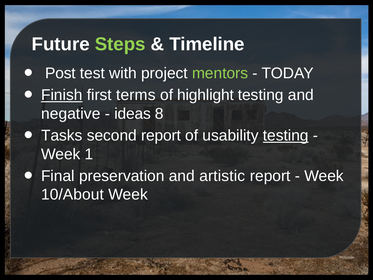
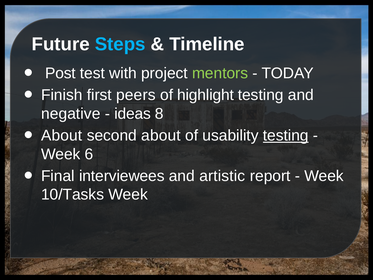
Steps colour: light green -> light blue
Finish underline: present -> none
terms: terms -> peers
Tasks at (62, 135): Tasks -> About
second report: report -> about
1: 1 -> 6
preservation: preservation -> interviewees
10/About: 10/About -> 10/Tasks
